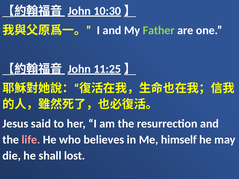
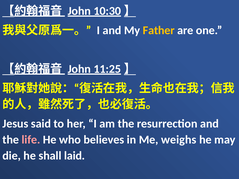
Father colour: light green -> yellow
himself: himself -> weighs
lost: lost -> laid
